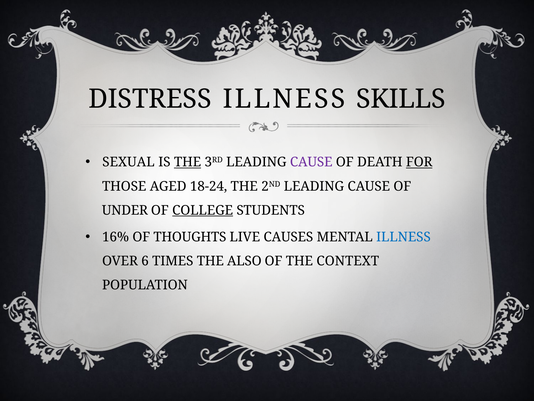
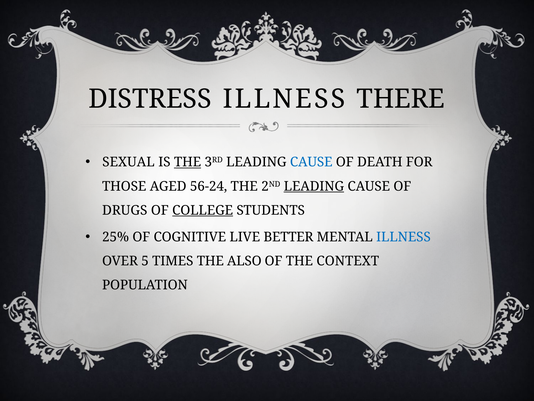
SKILLS: SKILLS -> THERE
CAUSE at (311, 162) colour: purple -> blue
FOR underline: present -> none
18-24: 18-24 -> 56-24
LEADING at (314, 186) underline: none -> present
UNDER: UNDER -> DRUGS
16%: 16% -> 25%
THOUGHTS: THOUGHTS -> COGNITIVE
CAUSES: CAUSES -> BETTER
6: 6 -> 5
